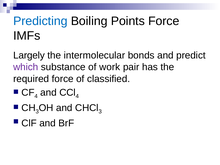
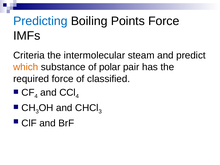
Largely: Largely -> Criteria
bonds: bonds -> steam
which colour: purple -> orange
work: work -> polar
